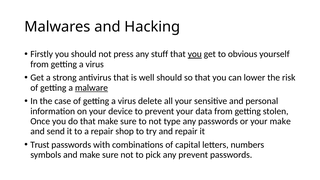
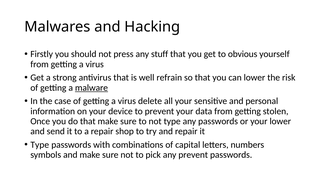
you at (195, 54) underline: present -> none
well should: should -> refrain
your make: make -> lower
Trust at (40, 145): Trust -> Type
